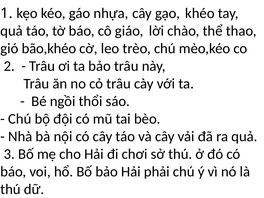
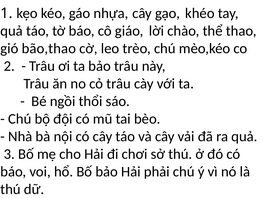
bão,khéo: bão,khéo -> bão,thao
